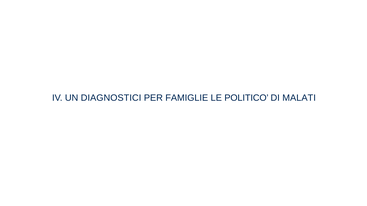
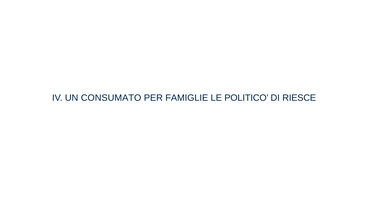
DIAGNOSTICI: DIAGNOSTICI -> CONSUMATO
MALATI: MALATI -> RIESCE
